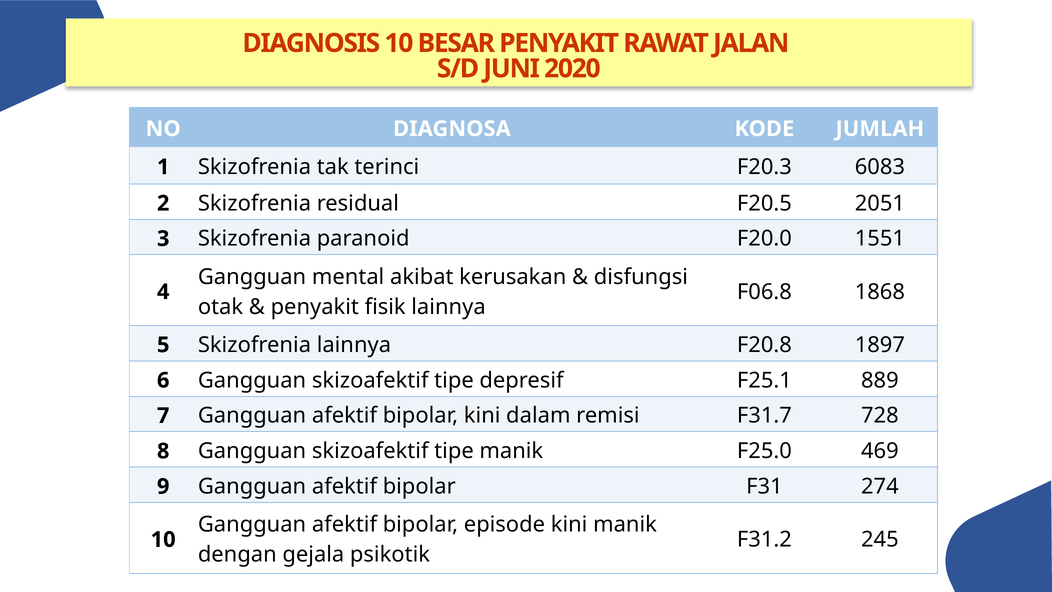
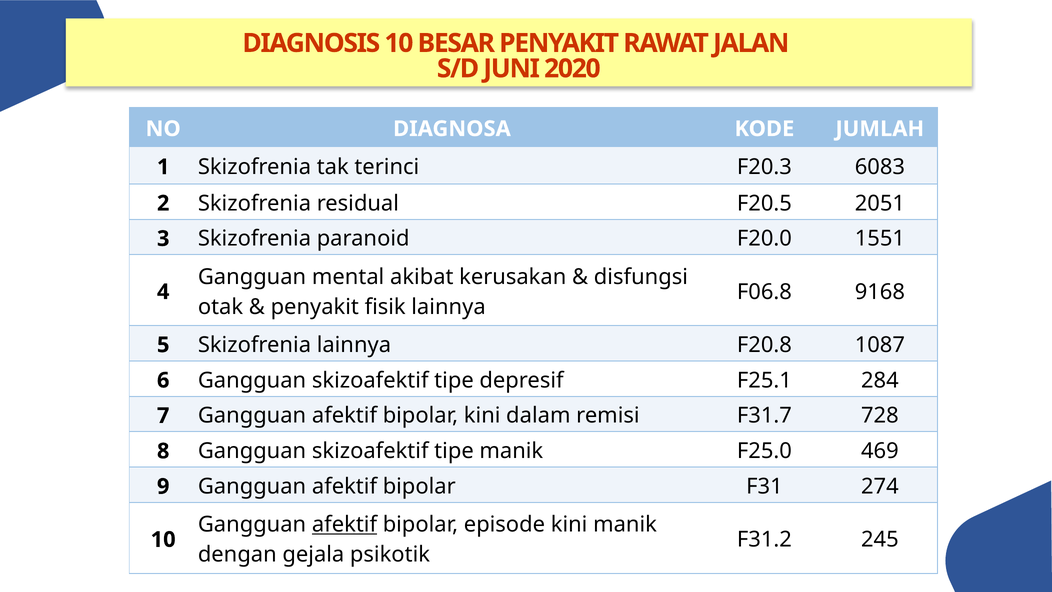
1868: 1868 -> 9168
1897: 1897 -> 1087
889: 889 -> 284
afektif at (344, 524) underline: none -> present
